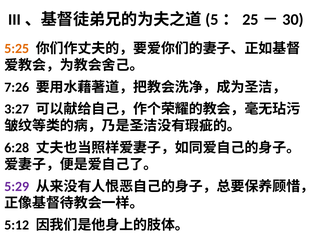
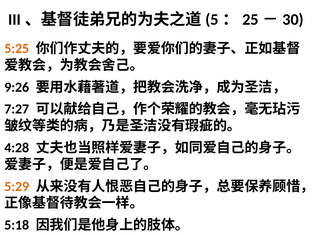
7:26: 7:26 -> 9:26
3:27: 3:27 -> 7:27
6:28: 6:28 -> 4:28
5:29 colour: purple -> orange
5:12: 5:12 -> 5:18
